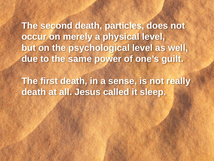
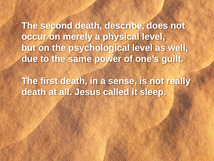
particles: particles -> describe
